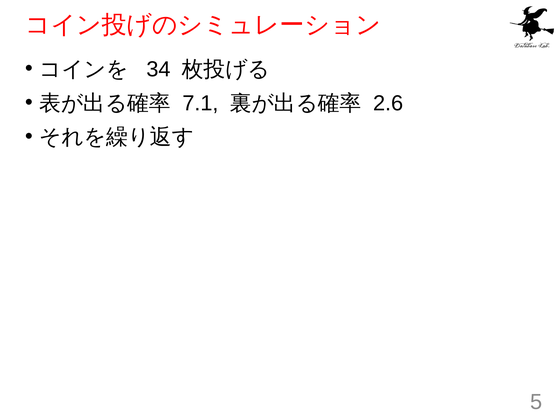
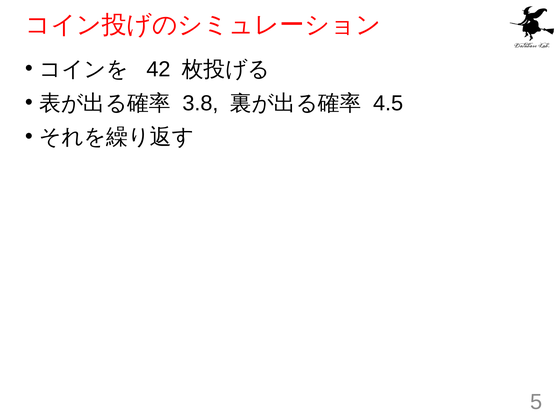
34: 34 -> 42
7.1: 7.1 -> 3.8
2.6: 2.6 -> 4.5
